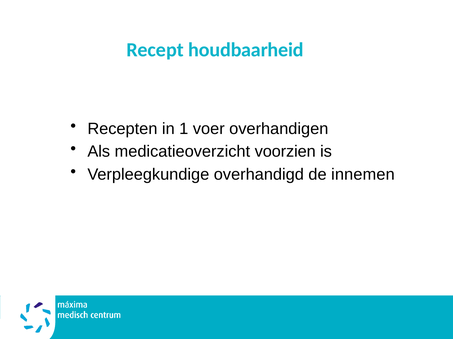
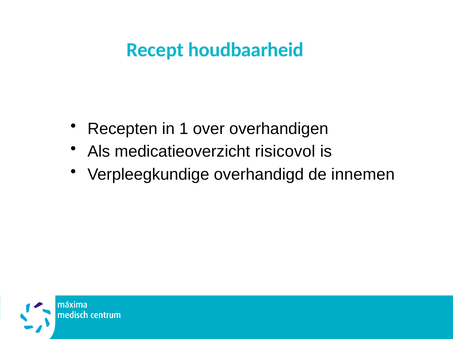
voer: voer -> over
voorzien: voorzien -> risicovol
